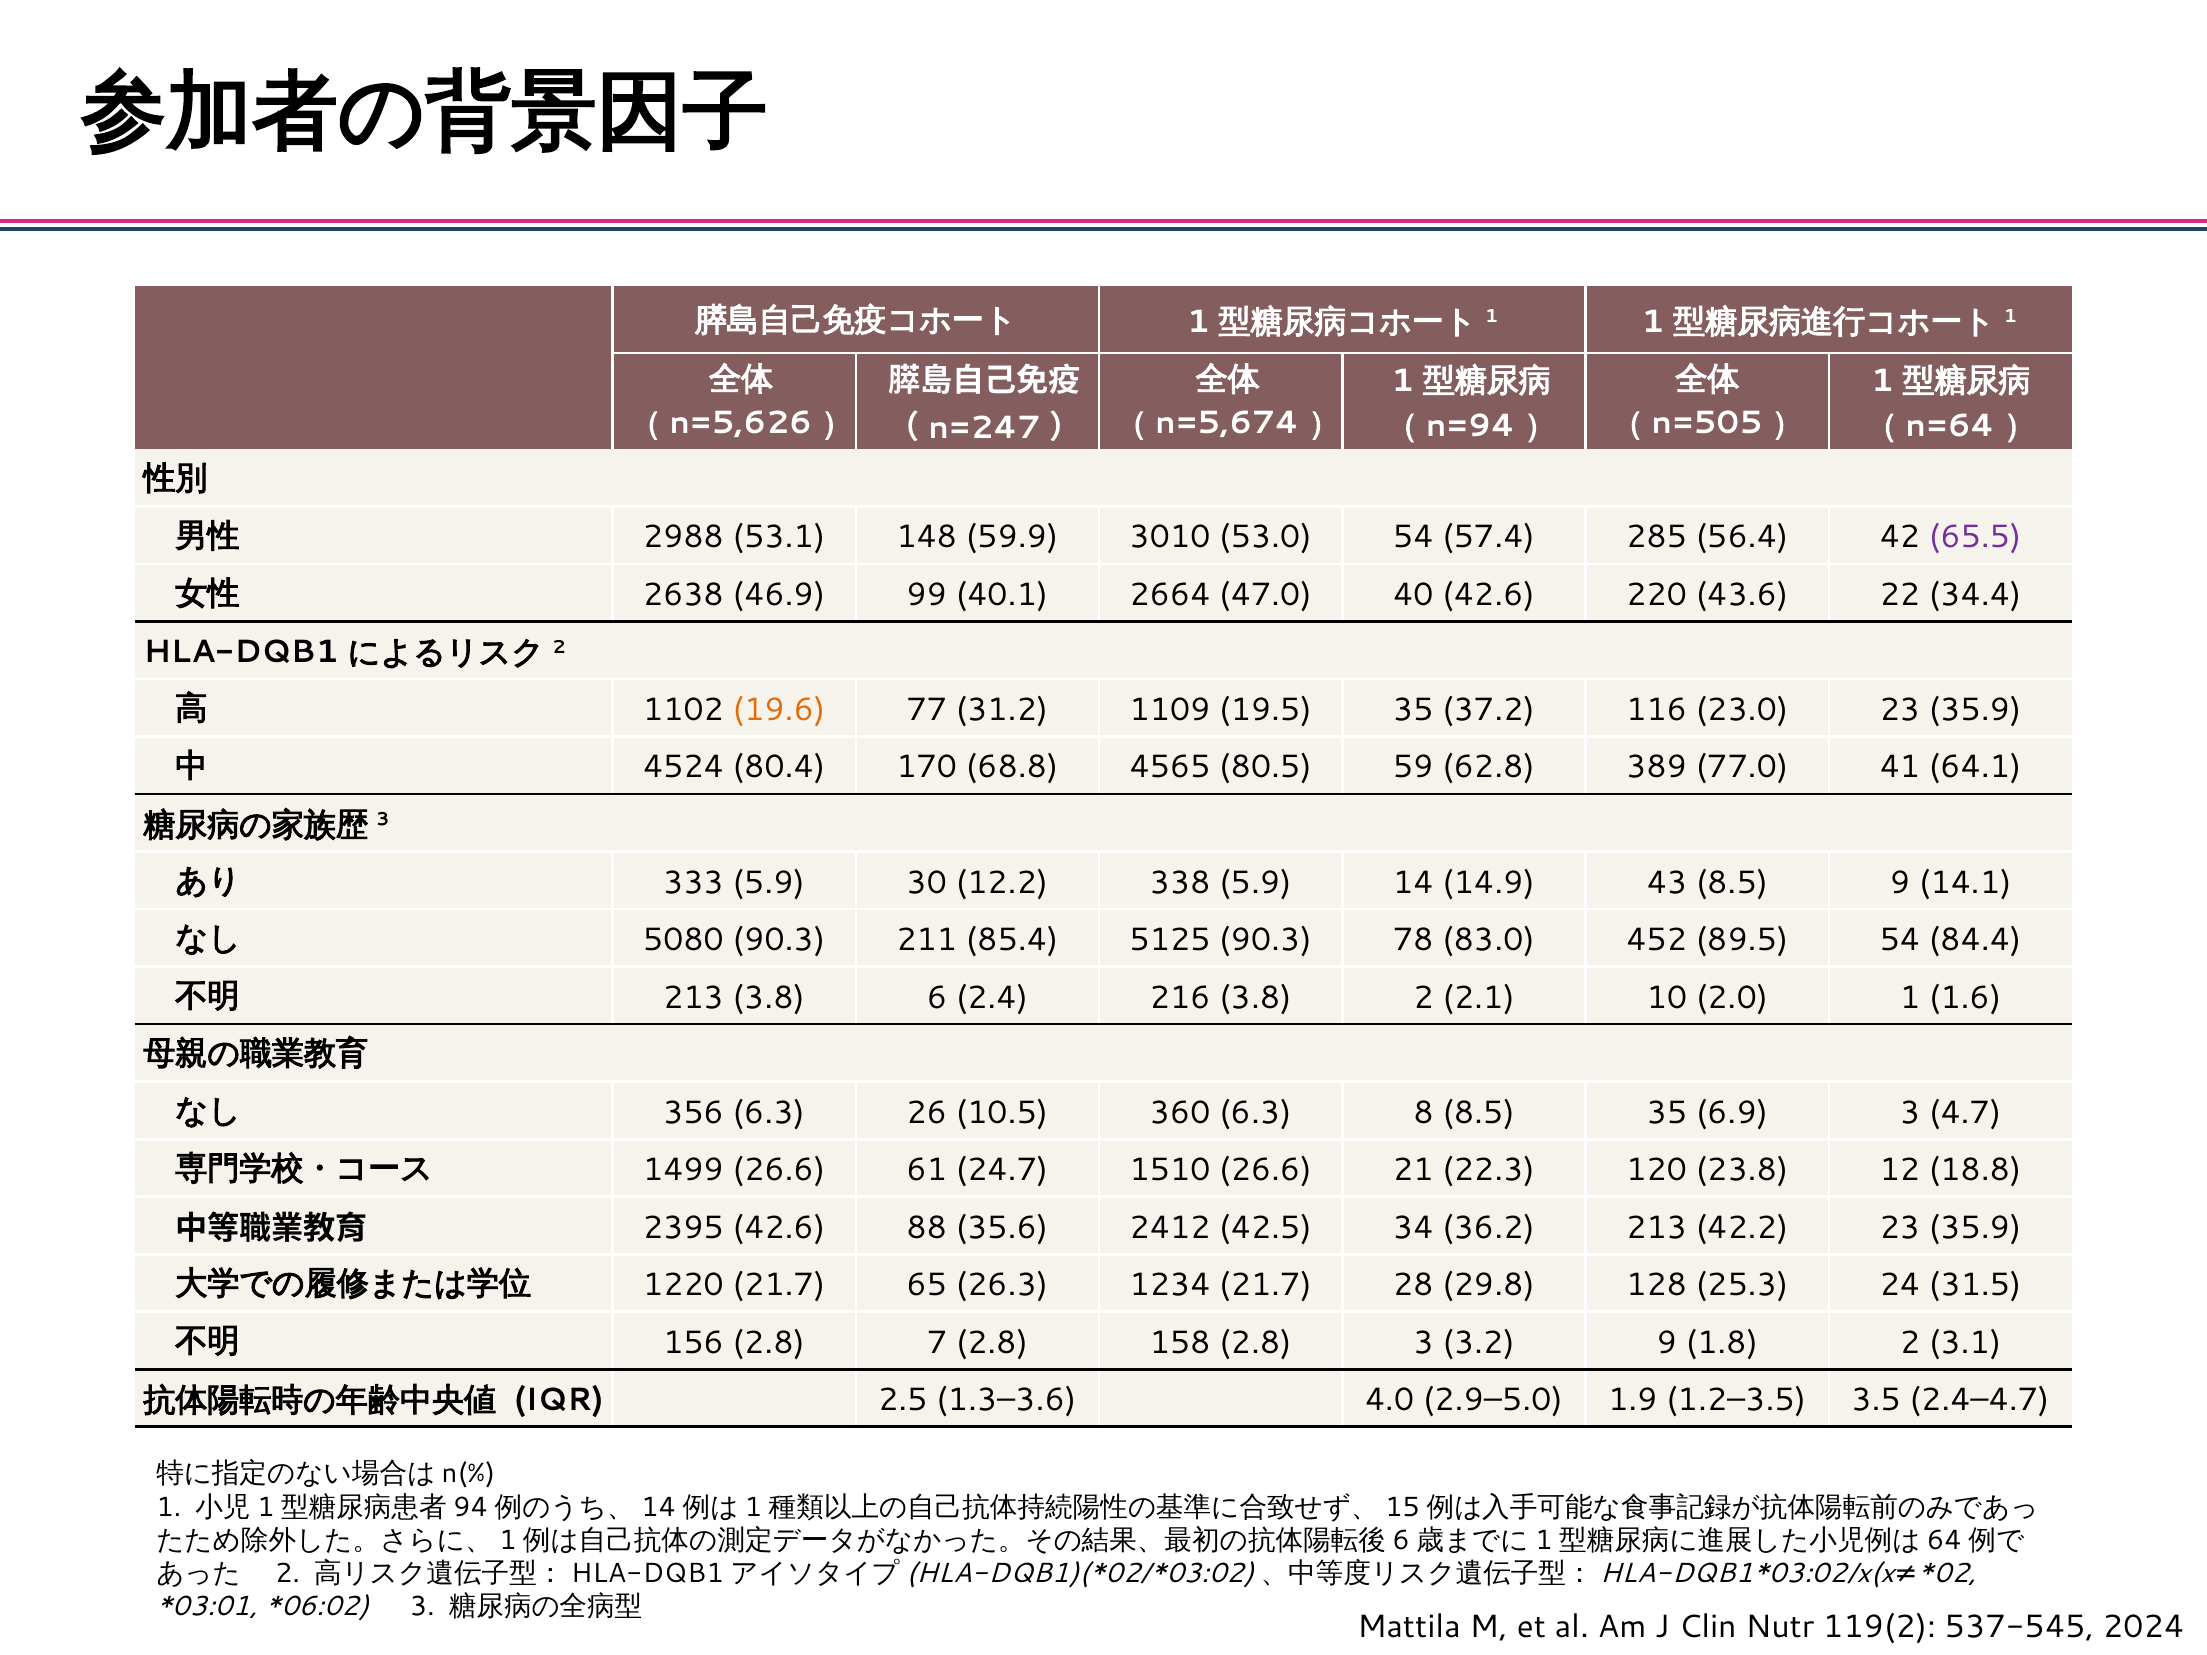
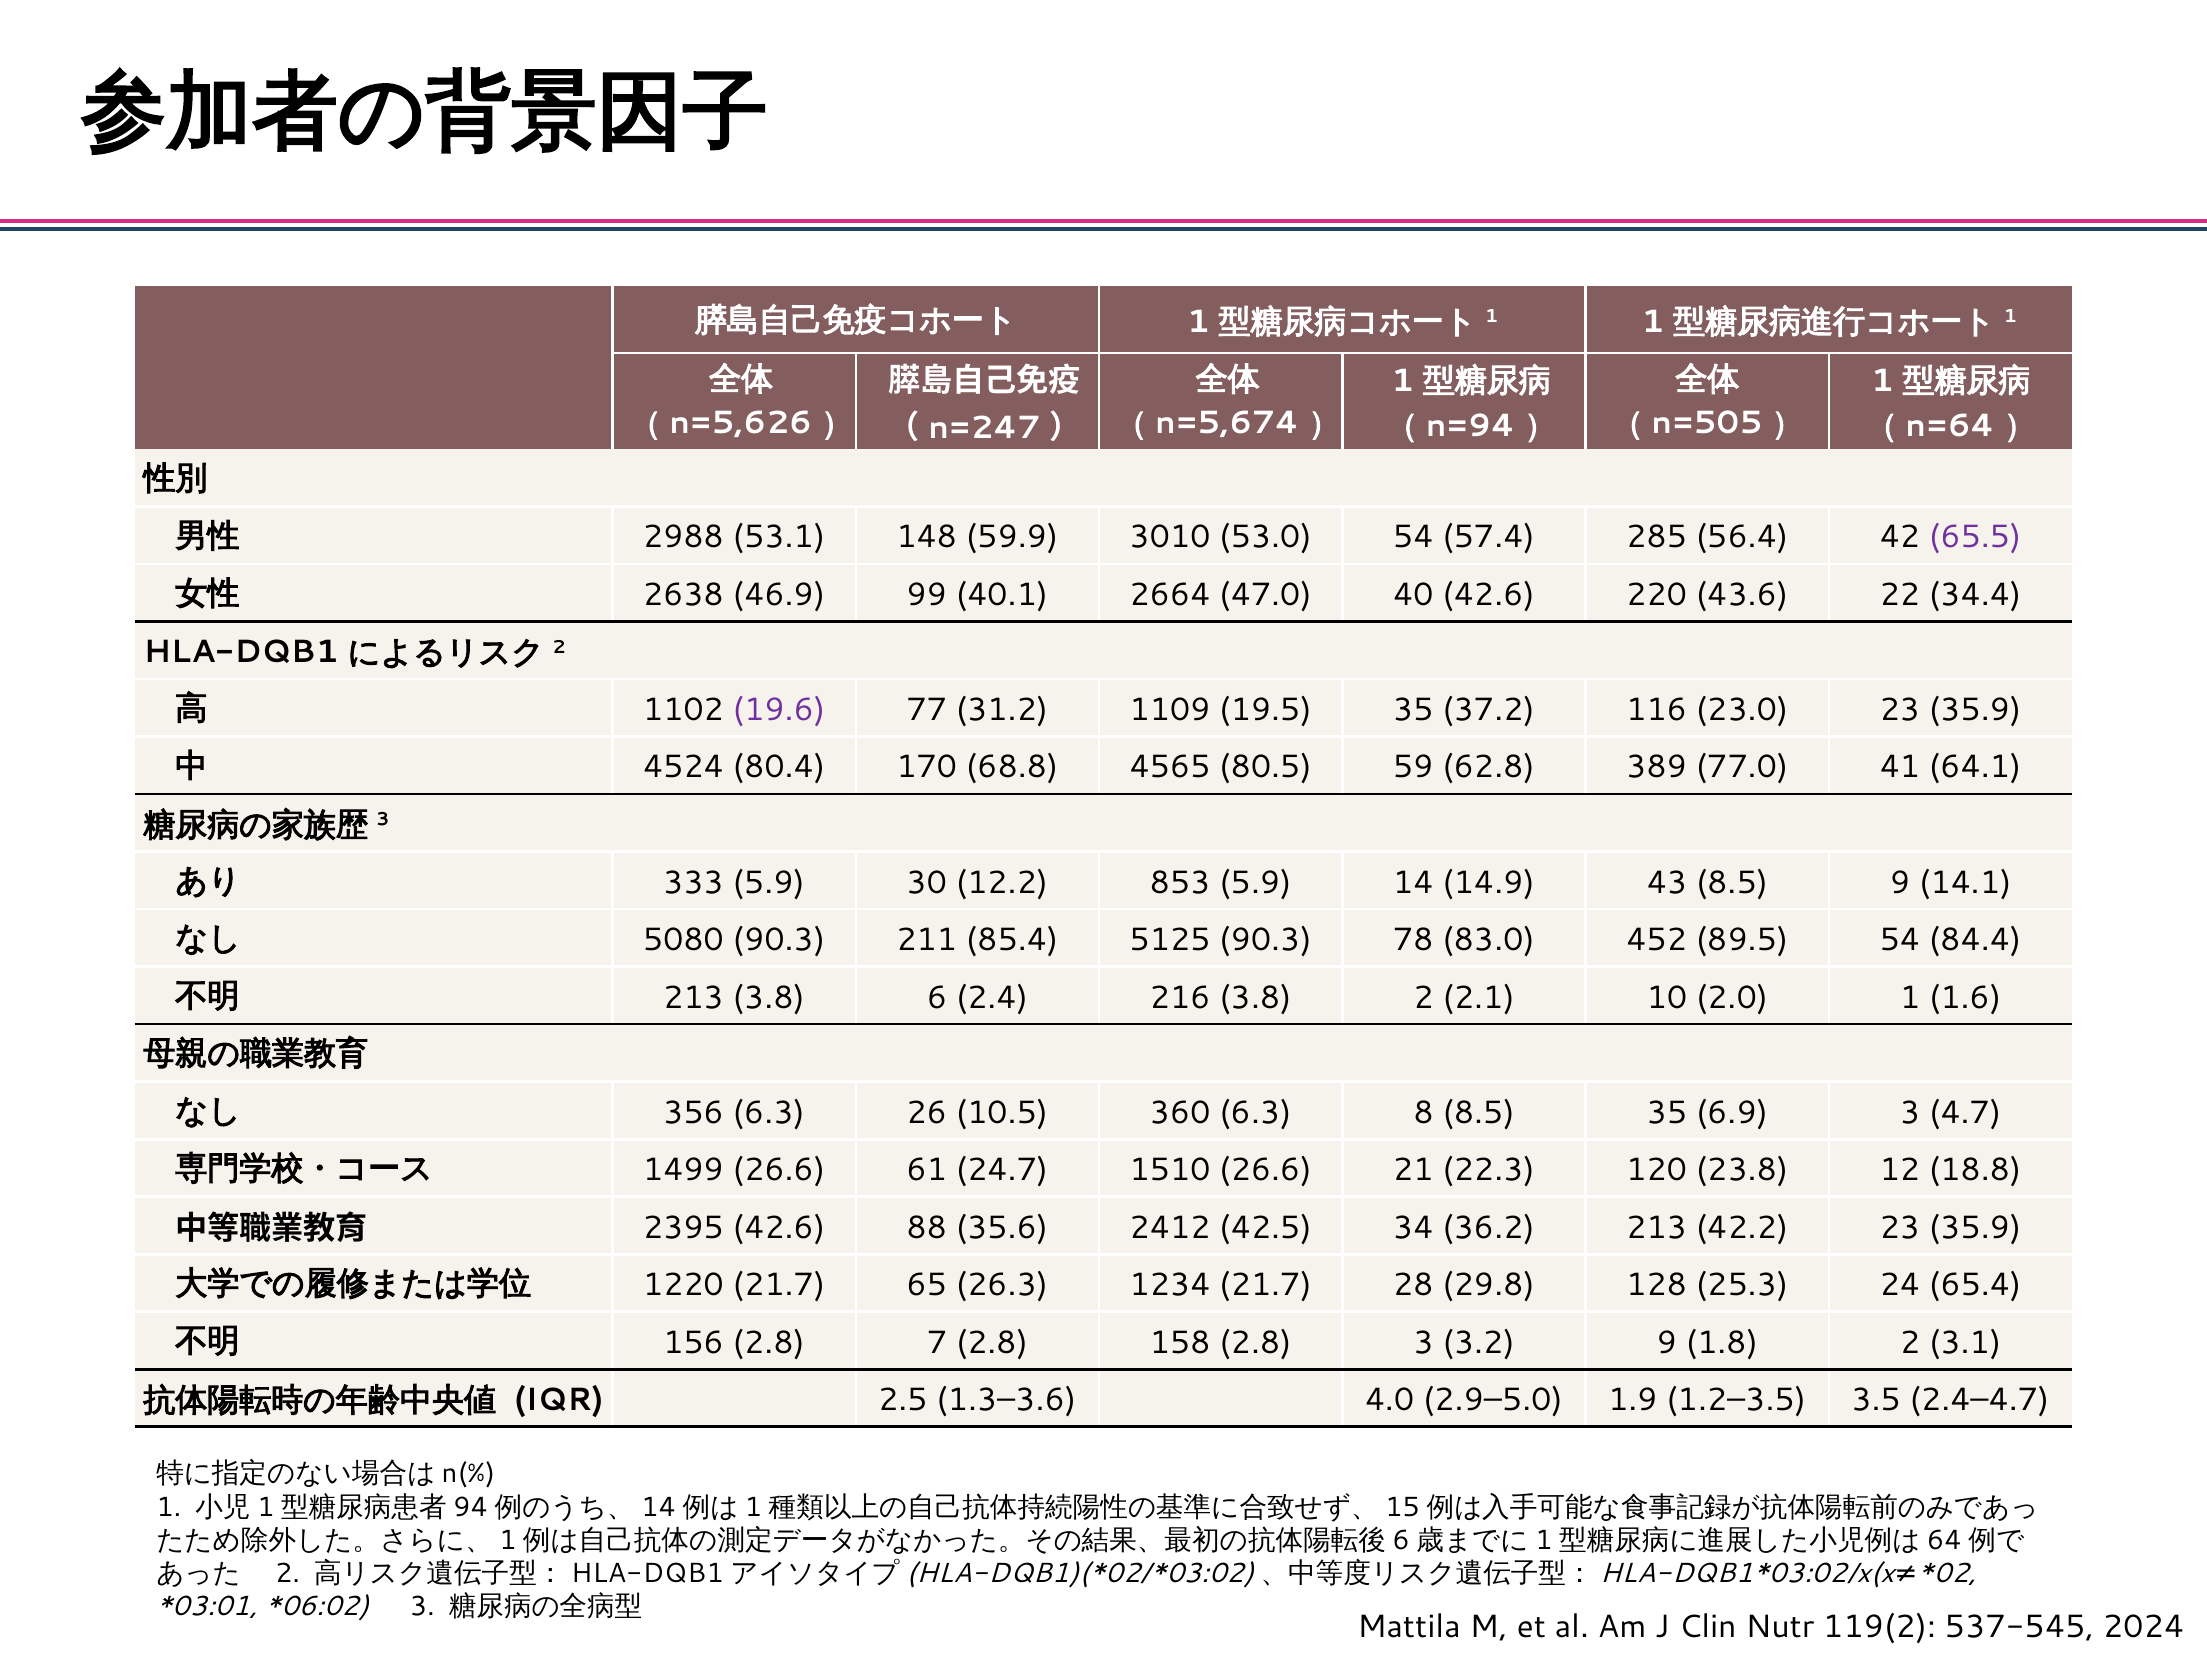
19.6 colour: orange -> purple
338: 338 -> 853
31.5: 31.5 -> 65.4
